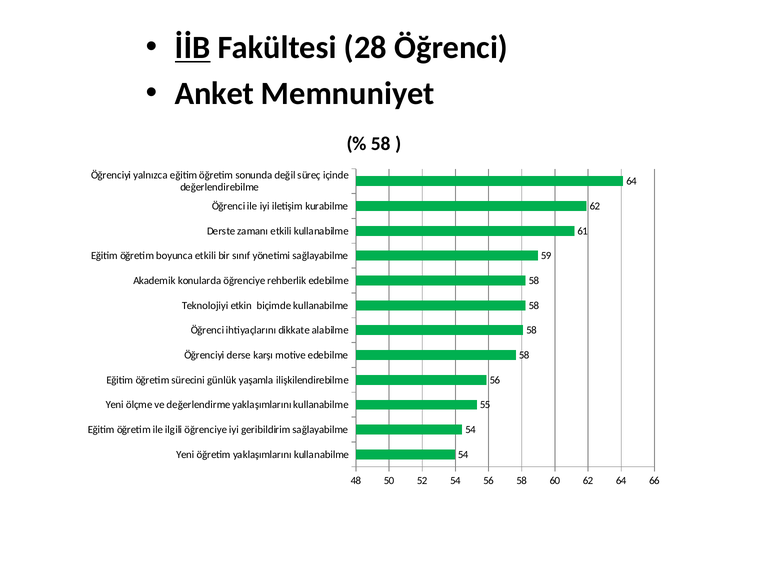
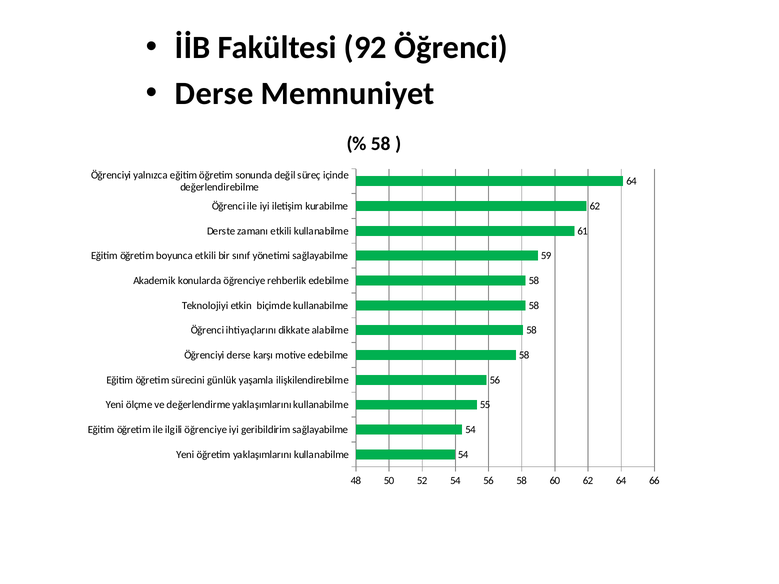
İİB underline: present -> none
28: 28 -> 92
Anket at (214, 94): Anket -> Derse
